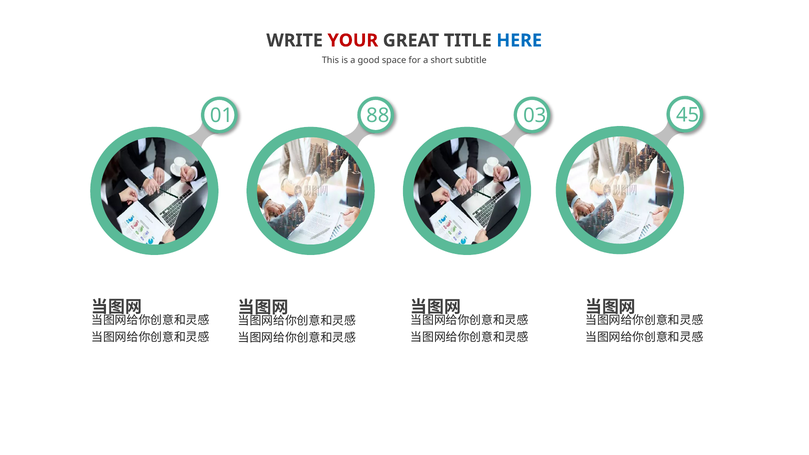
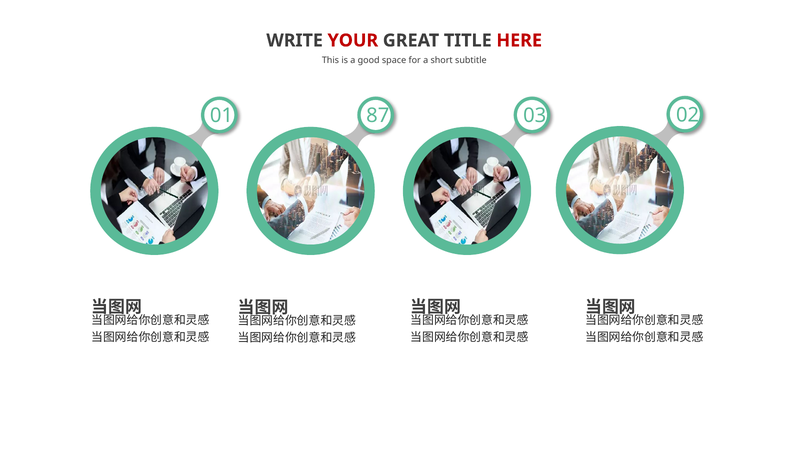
HERE colour: blue -> red
88: 88 -> 87
45: 45 -> 02
